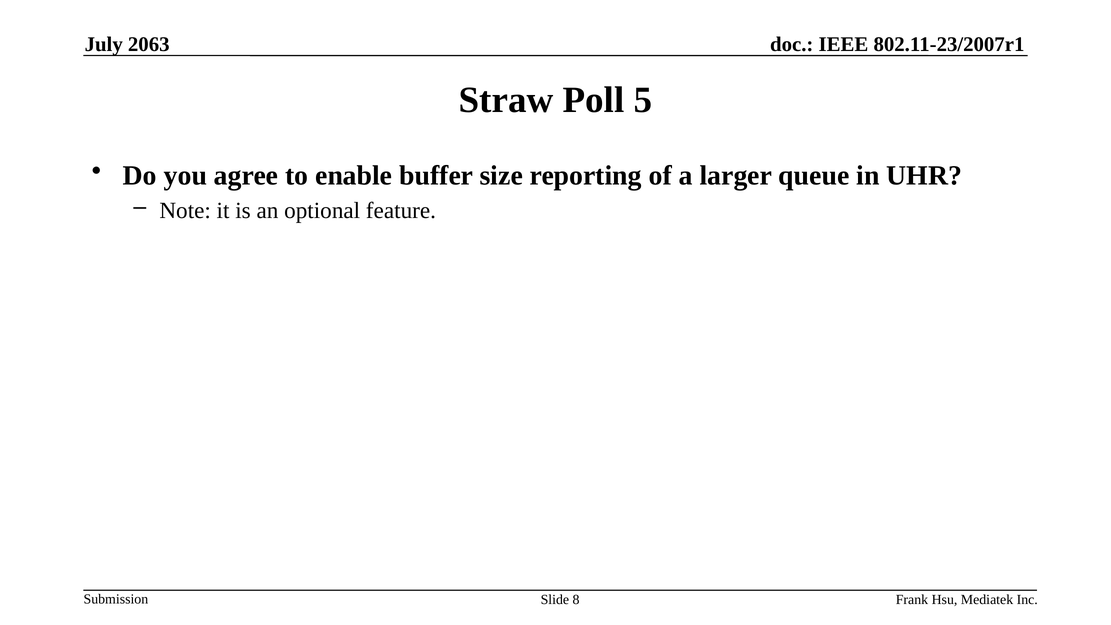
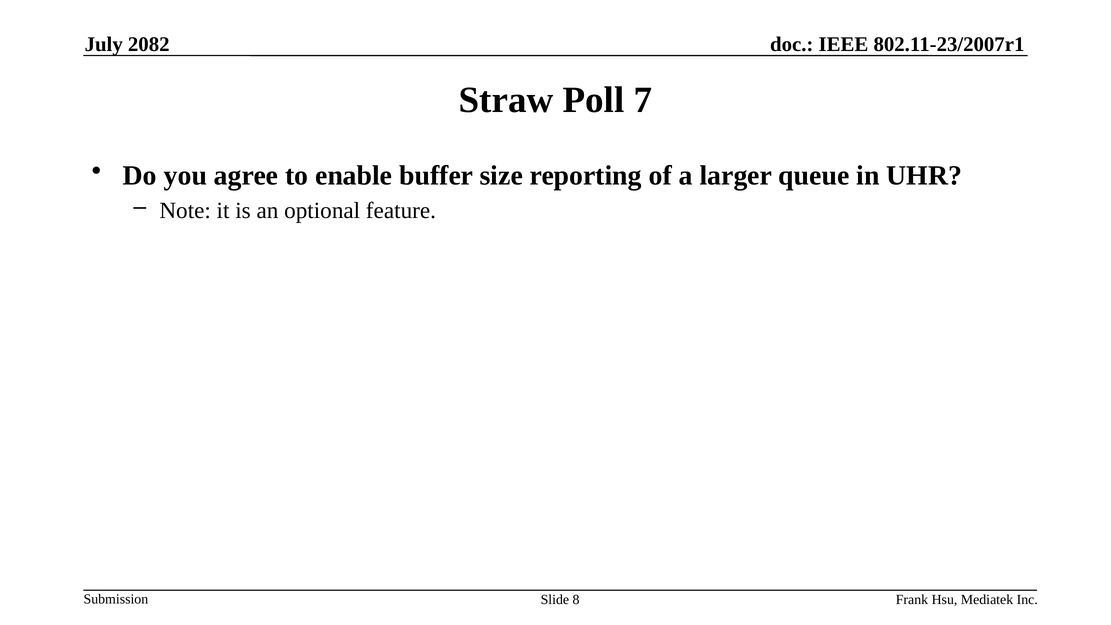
2063: 2063 -> 2082
5: 5 -> 7
